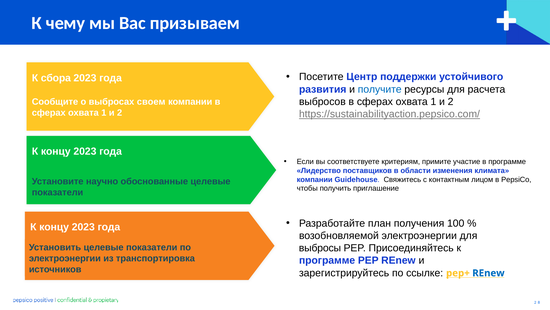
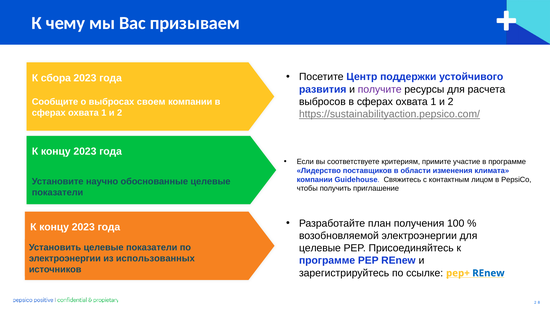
получите colour: blue -> purple
выбросы at (320, 248): выбросы -> целевые
транспортировка: транспортировка -> использованных
